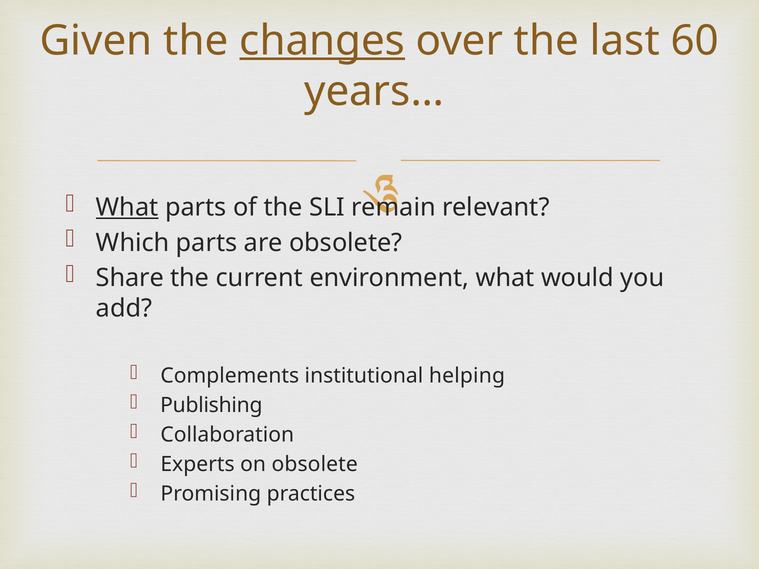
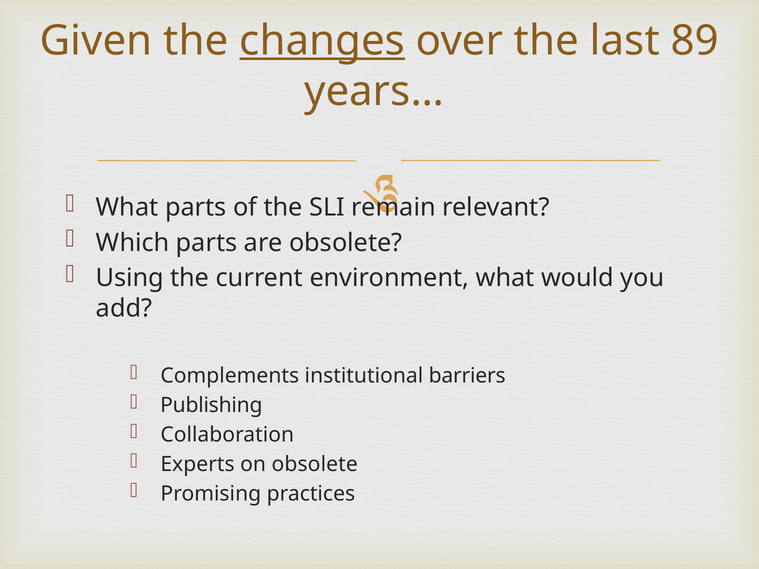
60: 60 -> 89
What at (127, 207) underline: present -> none
Share: Share -> Using
helping: helping -> barriers
